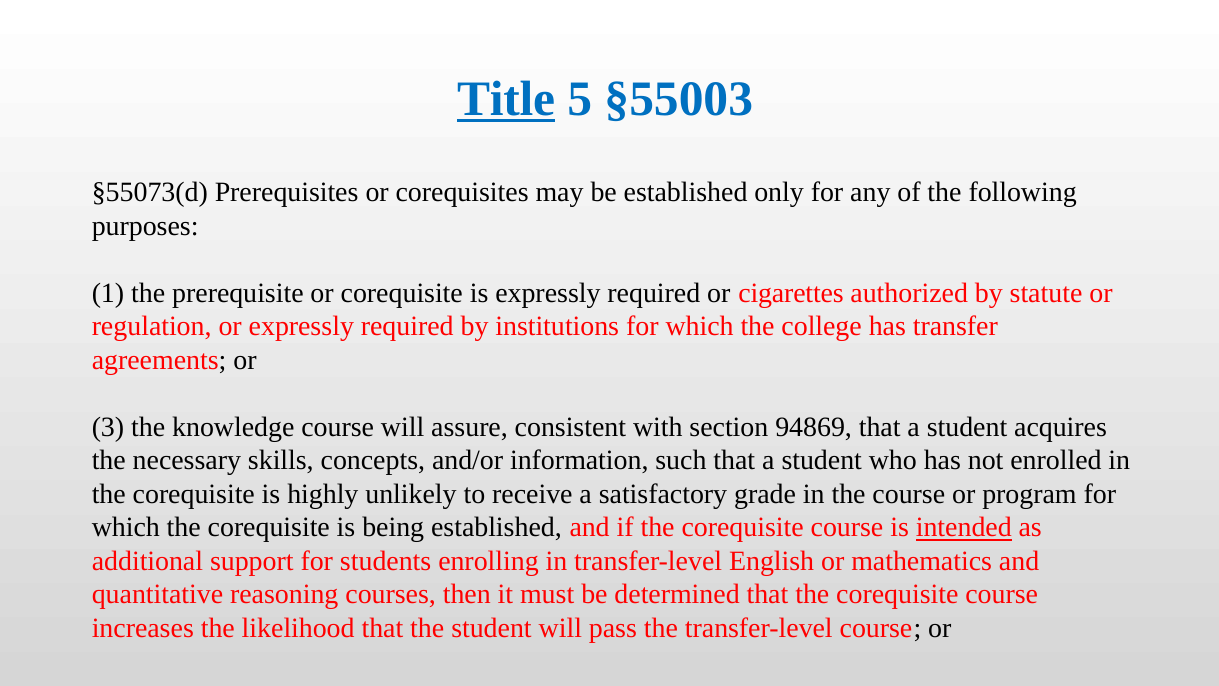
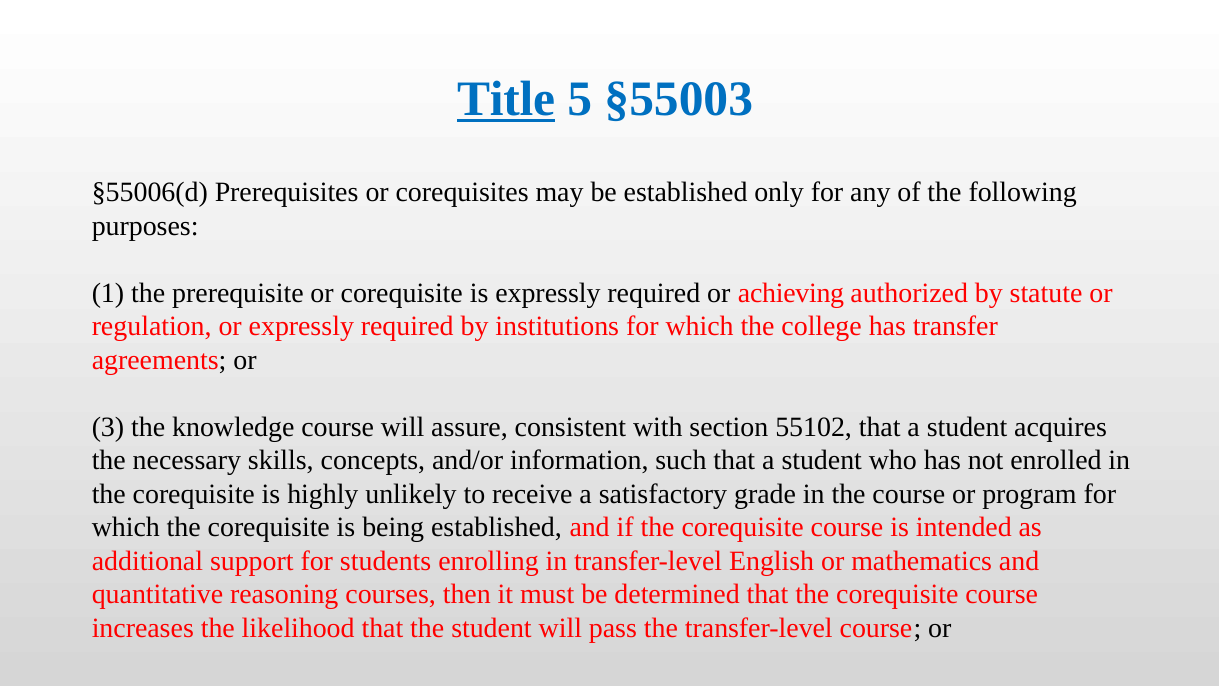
§55073(d: §55073(d -> §55006(d
cigarettes: cigarettes -> achieving
94869: 94869 -> 55102
intended underline: present -> none
